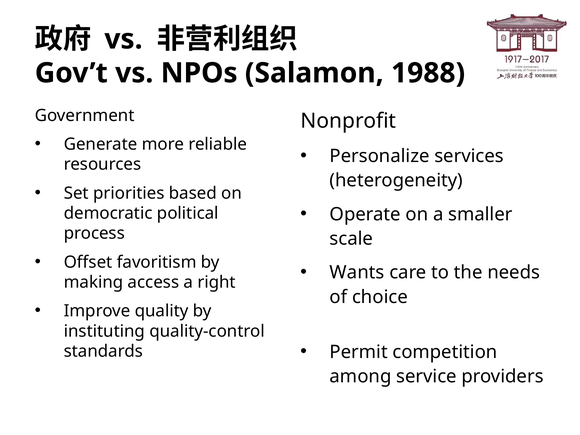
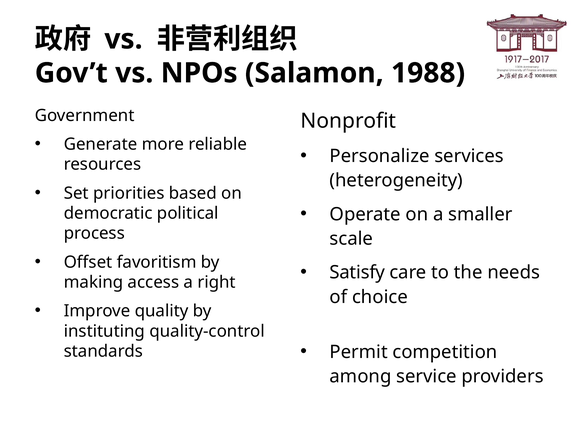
Wants: Wants -> Satisfy
